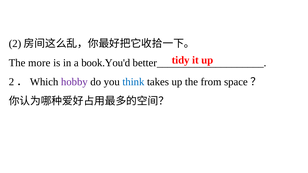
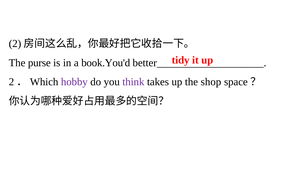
more: more -> purse
think colour: blue -> purple
from: from -> shop
